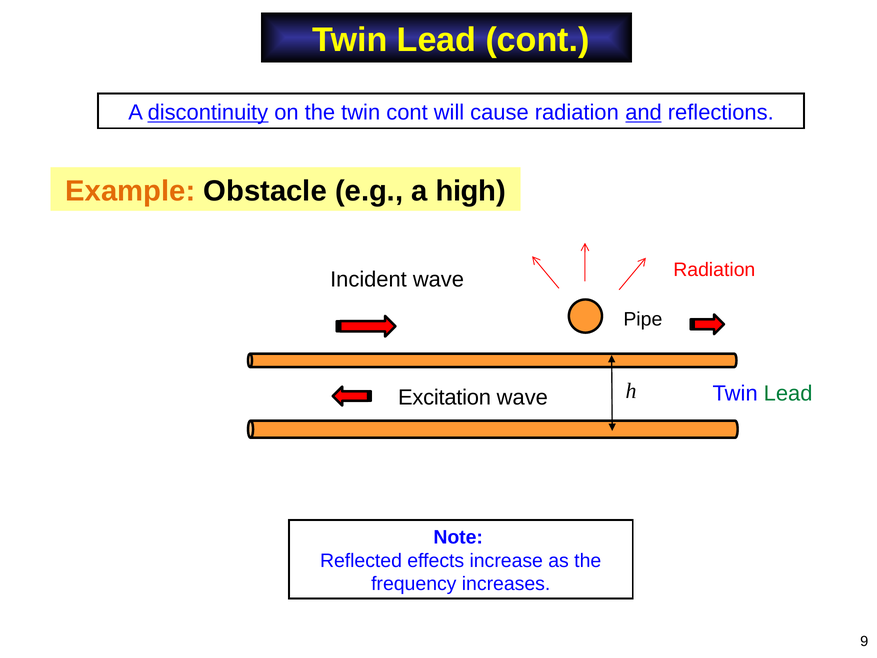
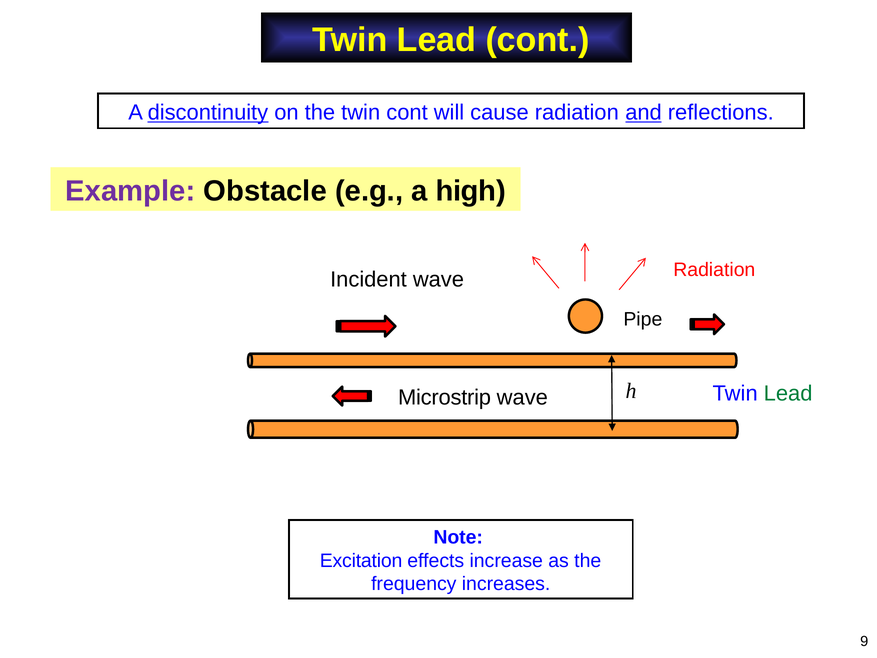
Example colour: orange -> purple
Excitation: Excitation -> Microstrip
Reflected: Reflected -> Excitation
